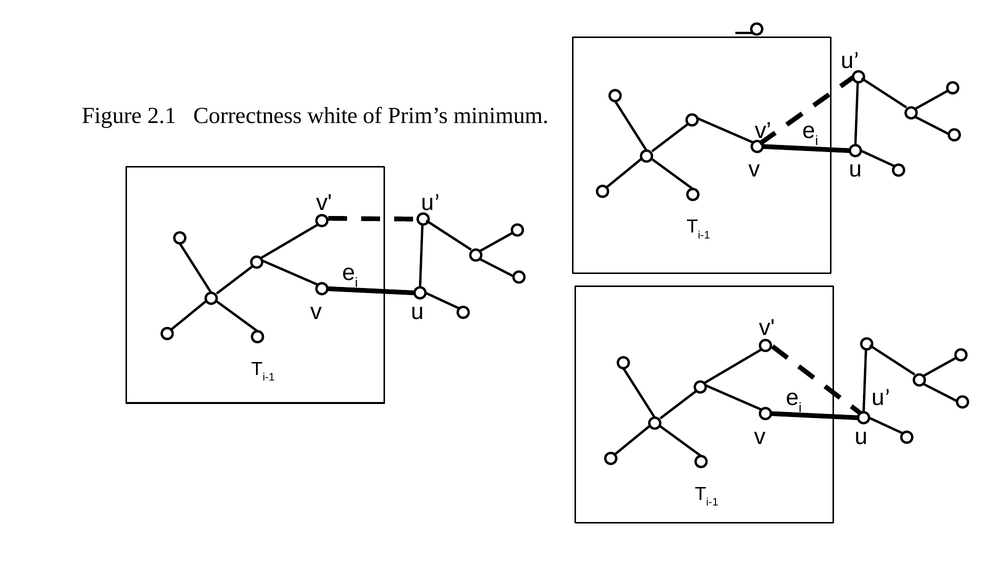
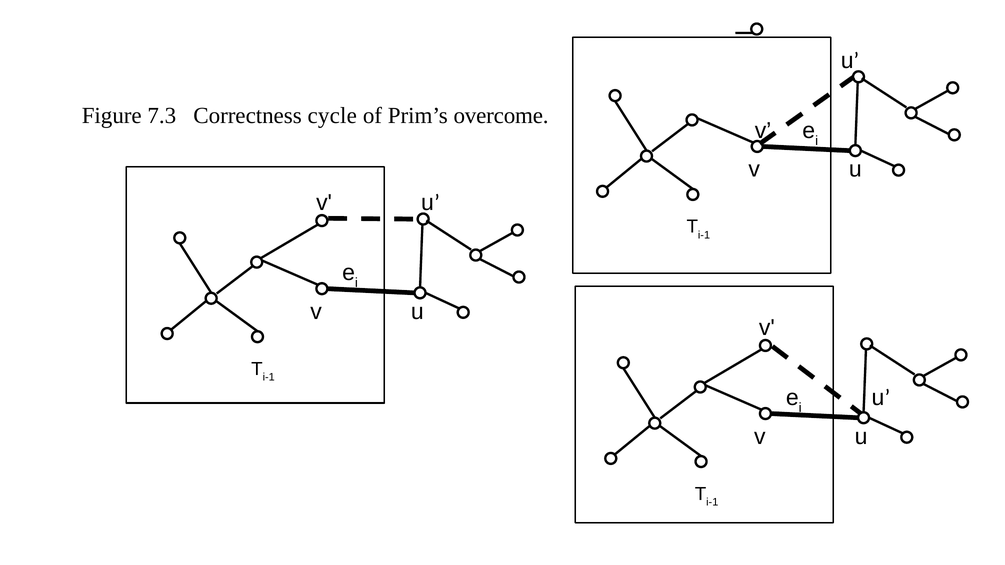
2.1: 2.1 -> 7.3
white: white -> cycle
minimum: minimum -> overcome
